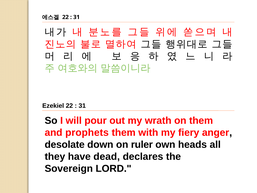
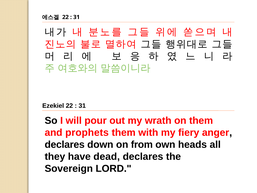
desolate at (65, 144): desolate -> declares
ruler: ruler -> from
